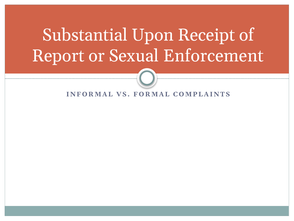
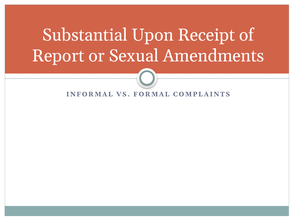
Enforcement: Enforcement -> Amendments
